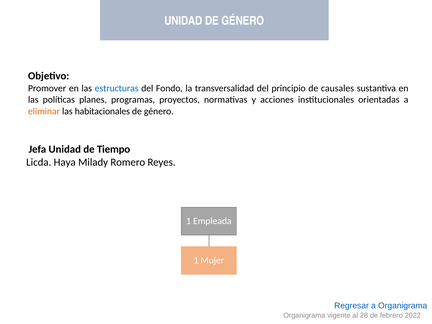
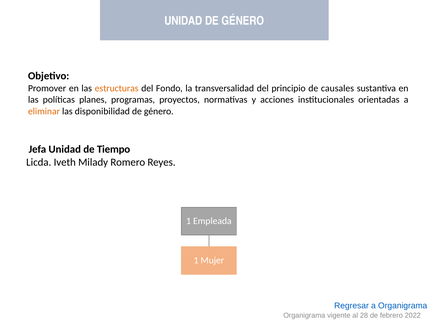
estructuras colour: blue -> orange
habitacionales: habitacionales -> disponibilidad
Haya: Haya -> Iveth
